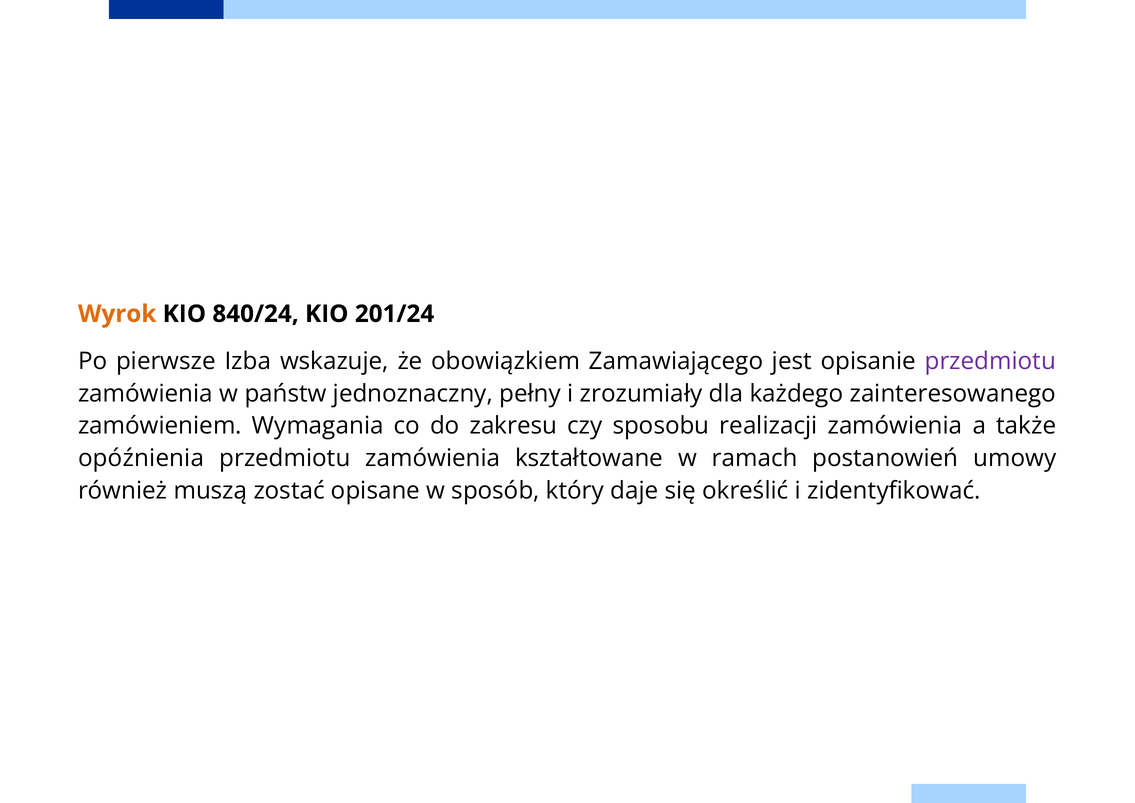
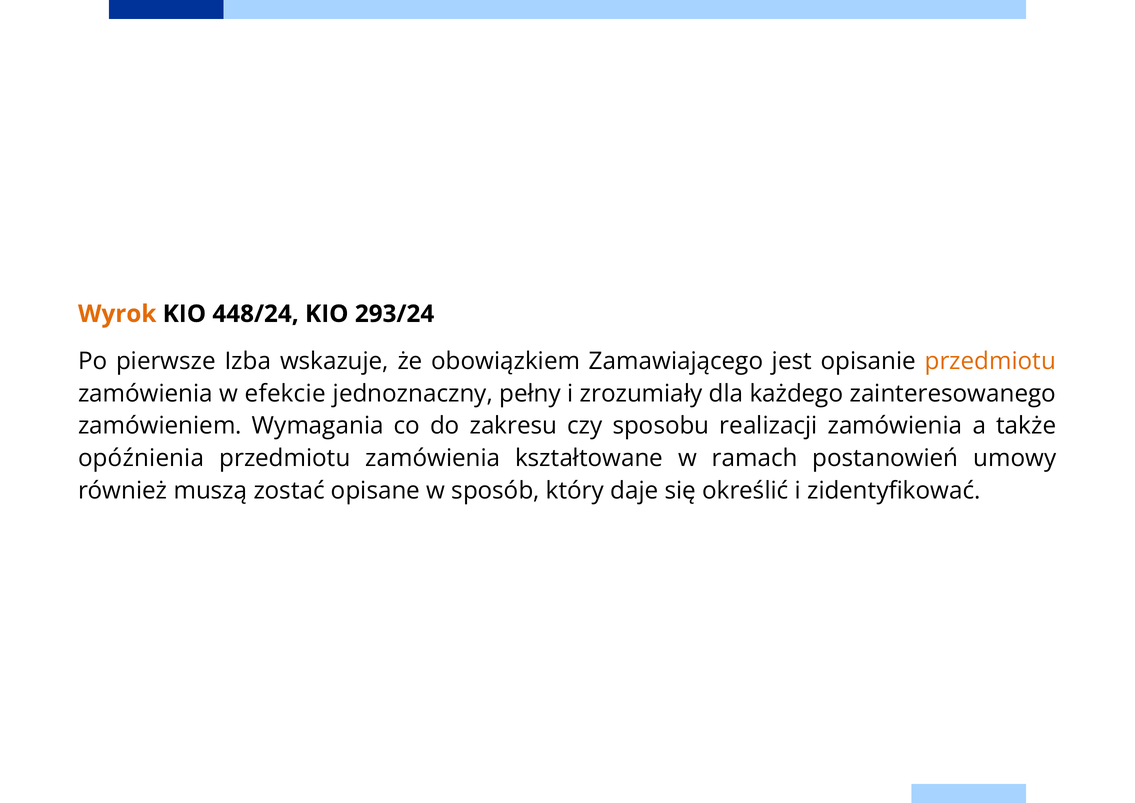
840/24: 840/24 -> 448/24
201/24: 201/24 -> 293/24
przedmiotu at (990, 361) colour: purple -> orange
państw: państw -> efekcie
